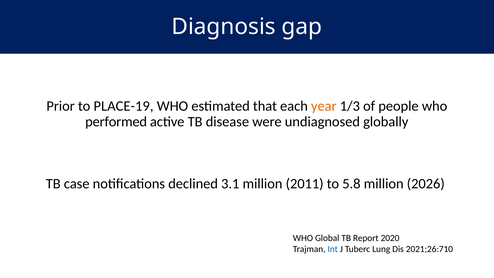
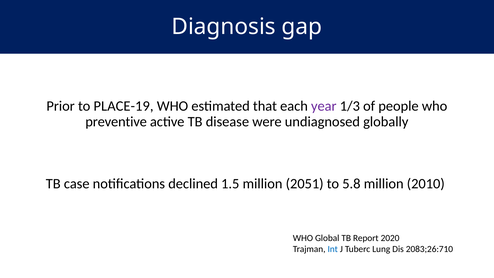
year colour: orange -> purple
performed: performed -> preventive
3.1: 3.1 -> 1.5
2011: 2011 -> 2051
2026: 2026 -> 2010
2021;26:710: 2021;26:710 -> 2083;26:710
